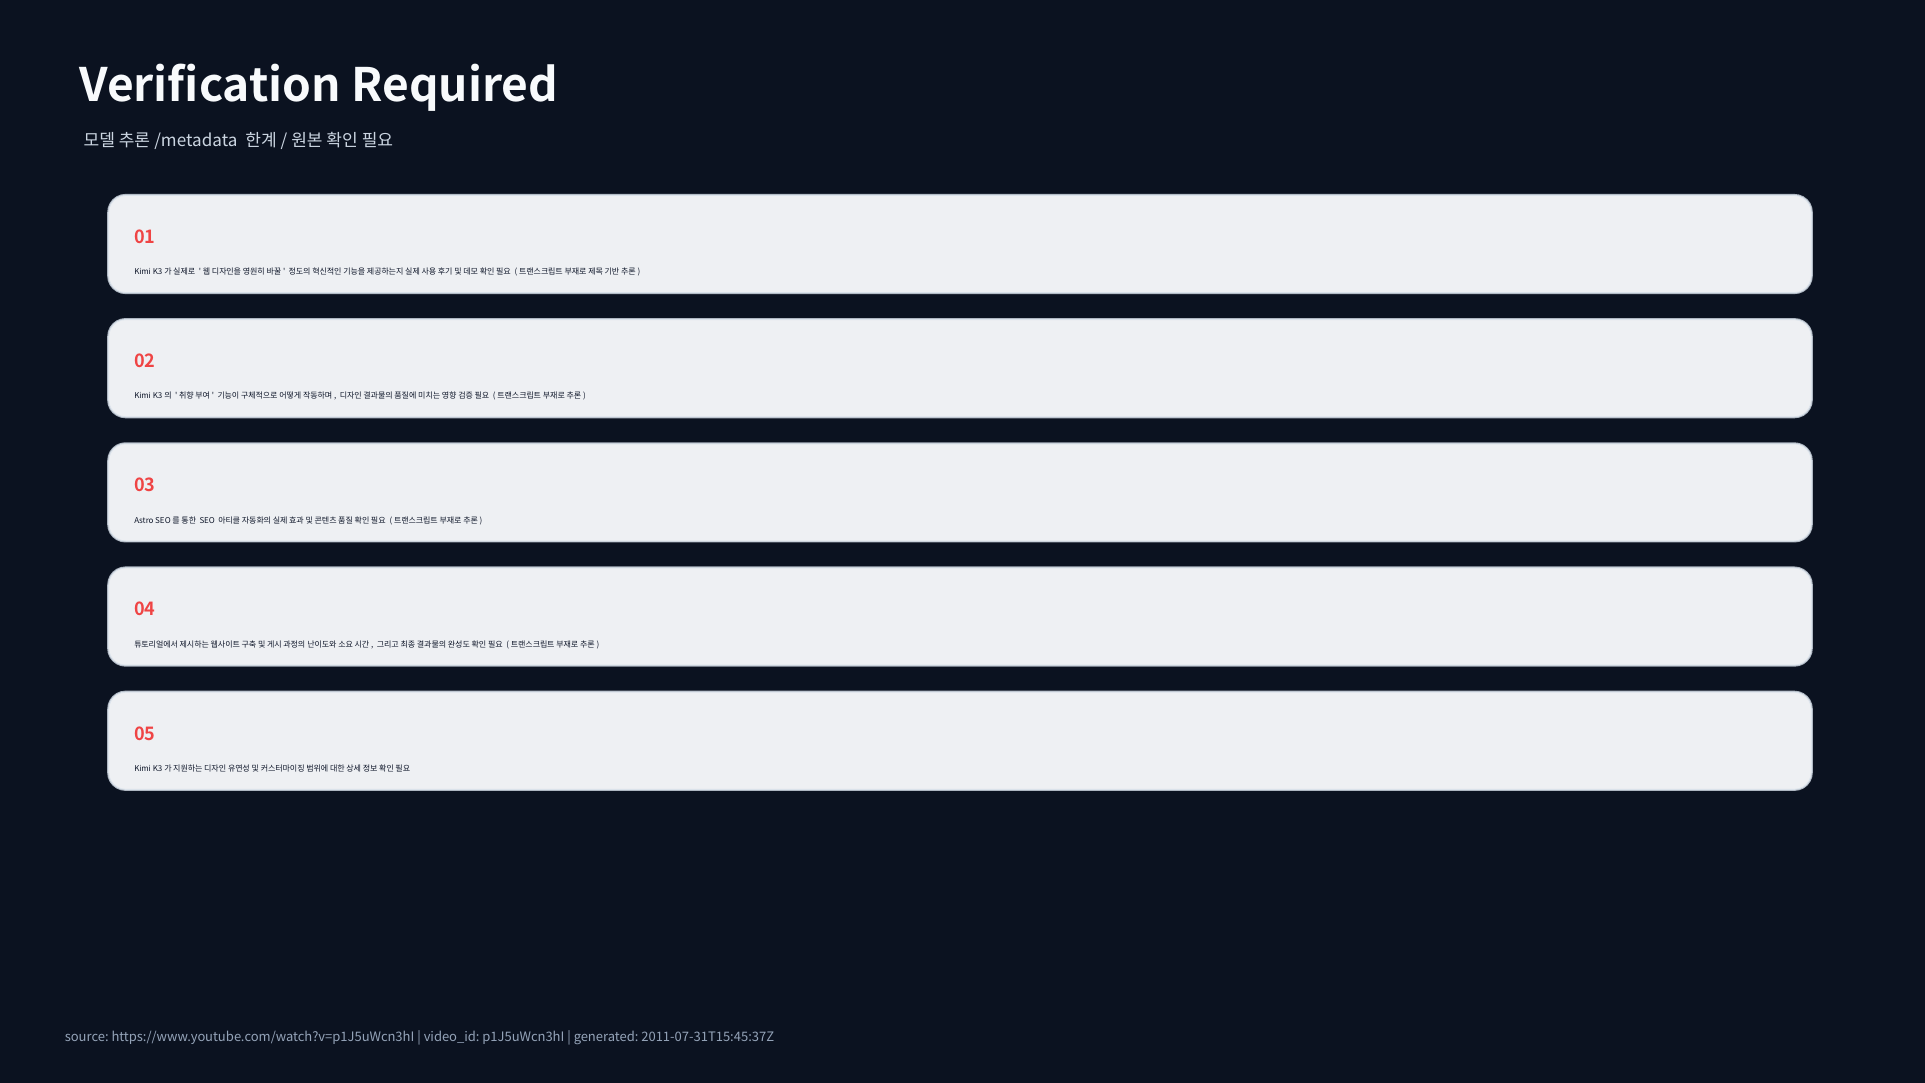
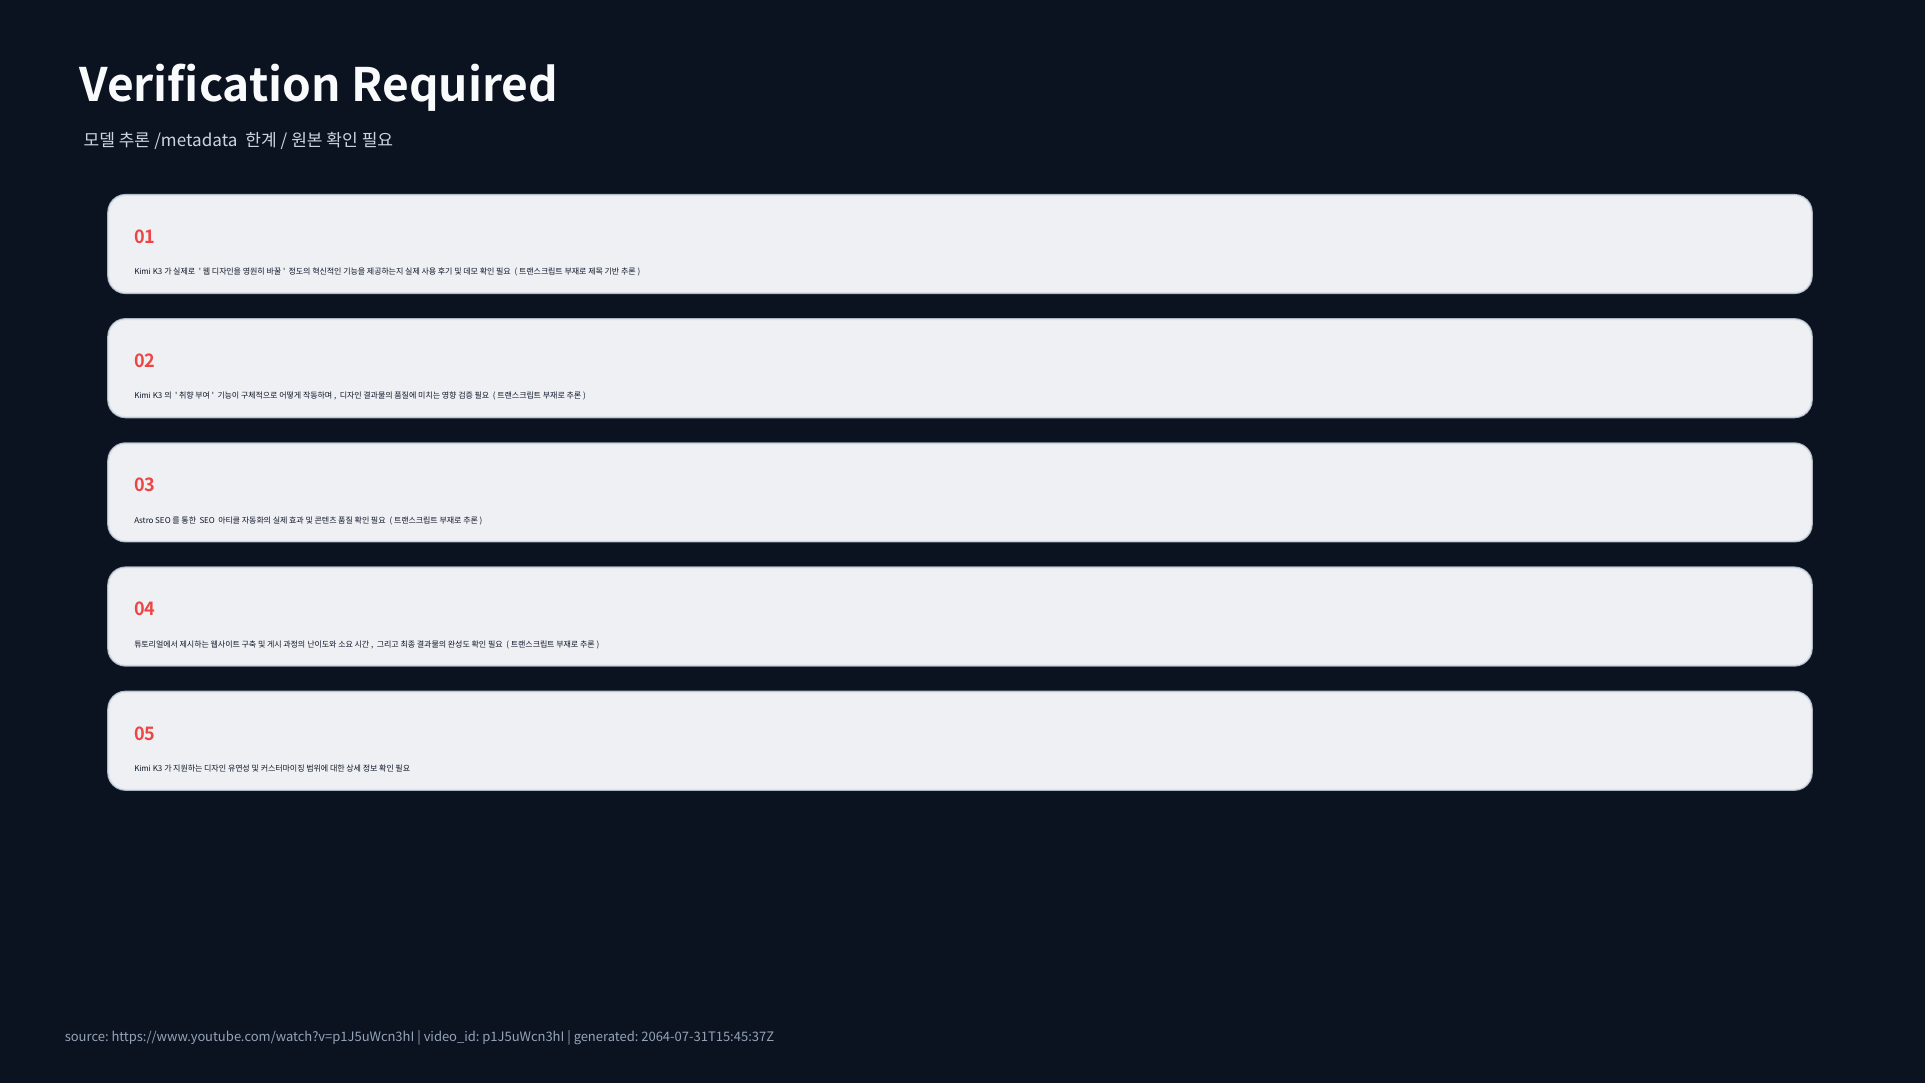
2011-07-31T15:45:37Z: 2011-07-31T15:45:37Z -> 2064-07-31T15:45:37Z
